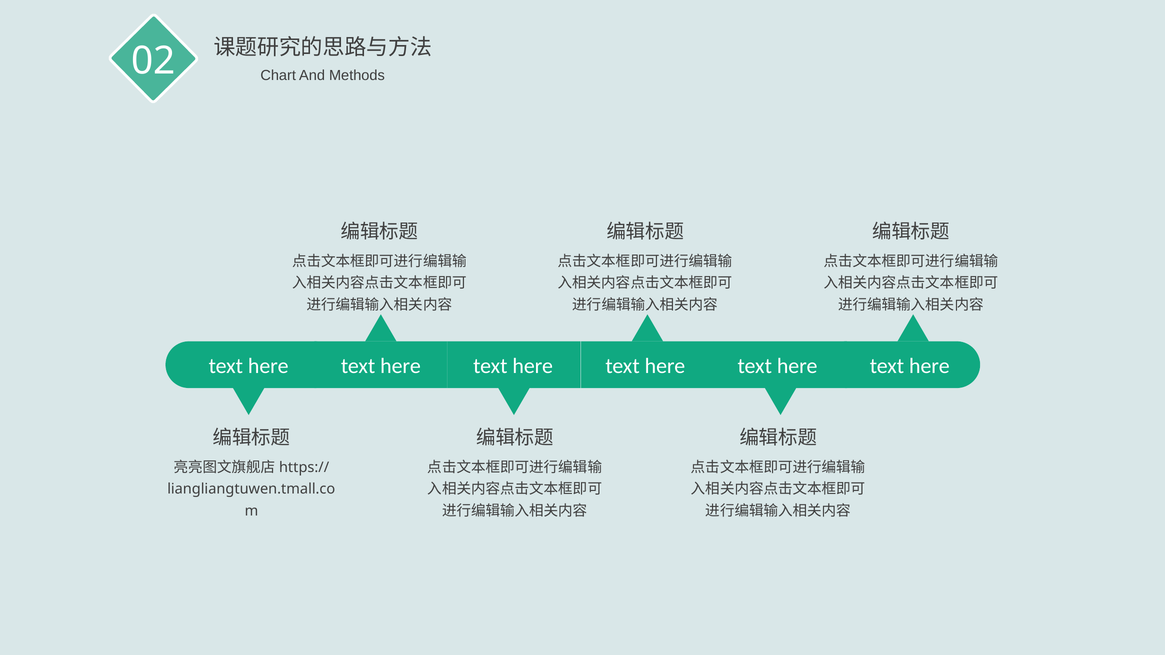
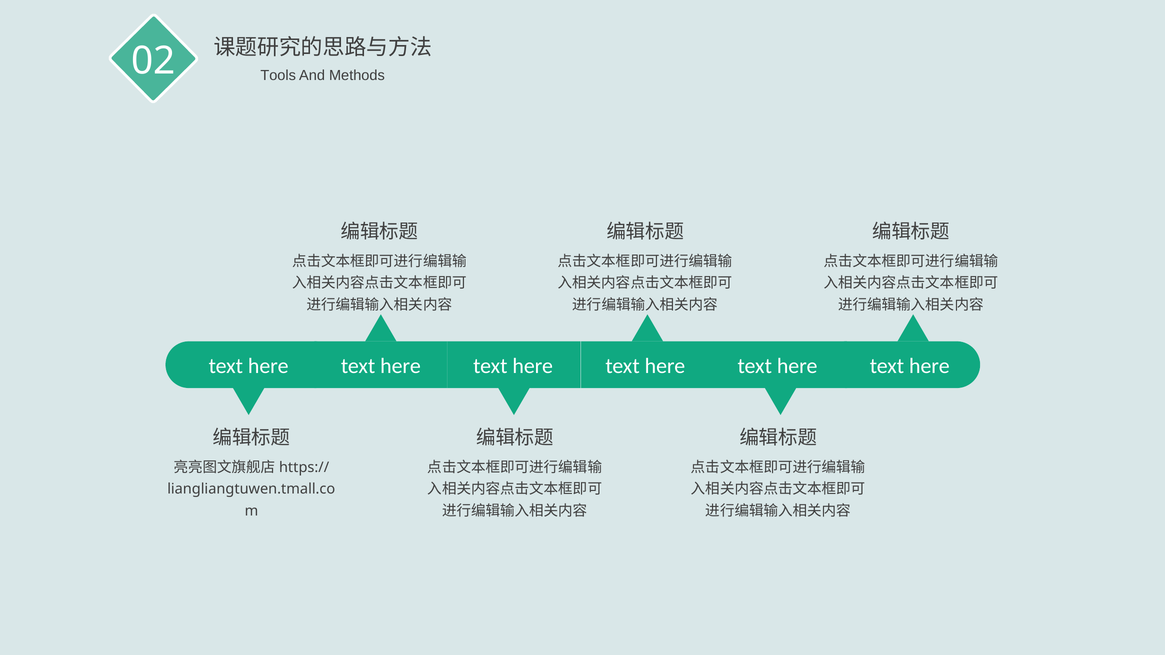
Chart: Chart -> Tools
